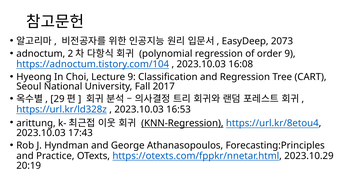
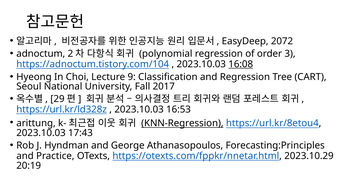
2073: 2073 -> 2072
order 9: 9 -> 3
16:08 underline: none -> present
